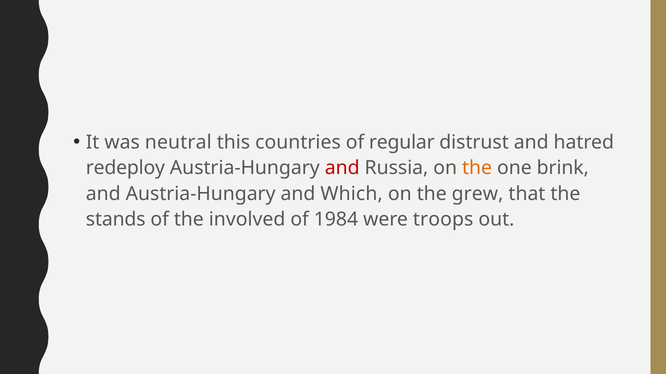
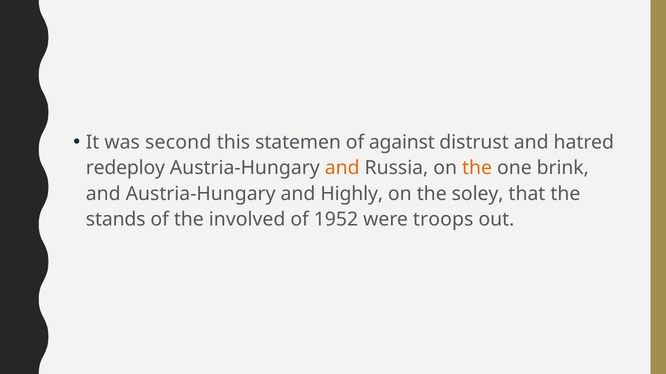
neutral: neutral -> second
countries: countries -> statemen
regular: regular -> against
and at (342, 168) colour: red -> orange
Which: Which -> Highly
grew: grew -> soley
1984: 1984 -> 1952
